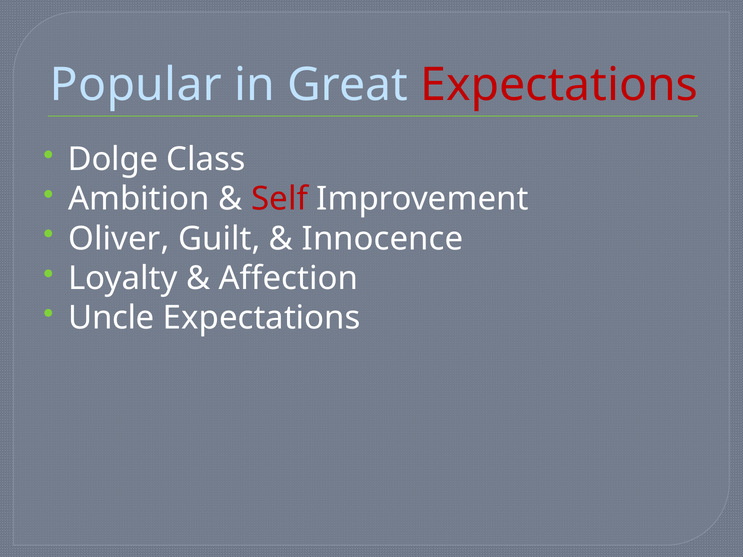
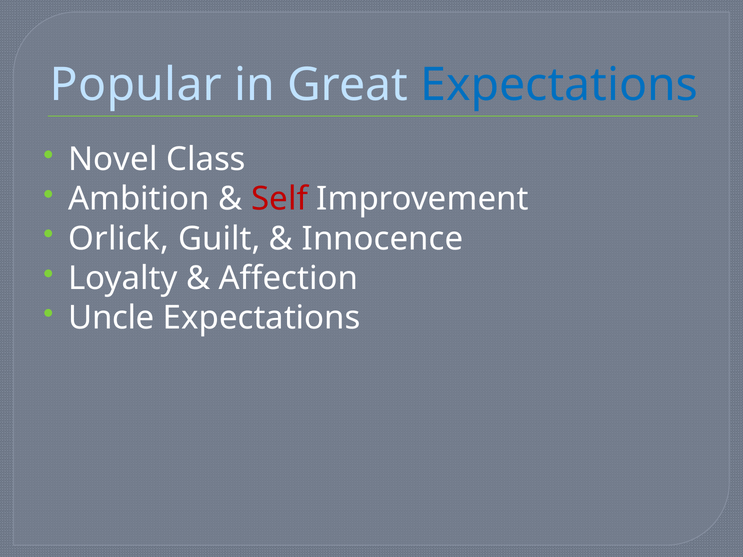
Expectations at (559, 85) colour: red -> blue
Dolge: Dolge -> Novel
Oliver: Oliver -> Orlick
